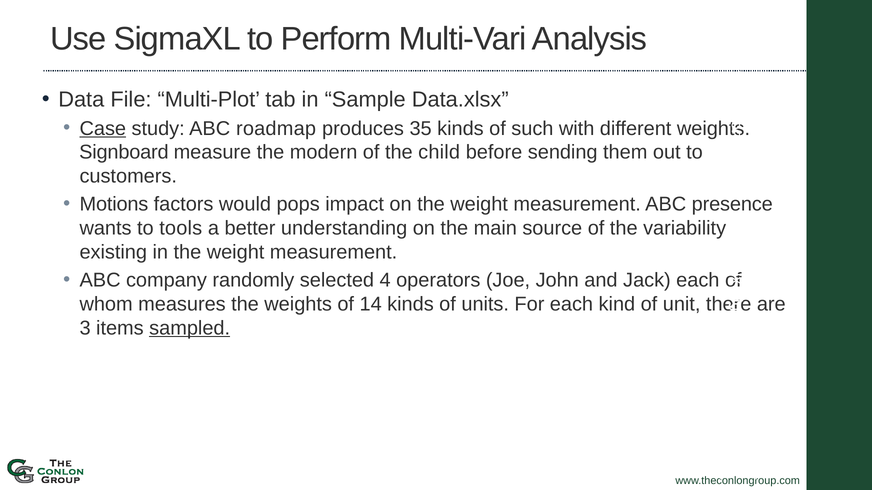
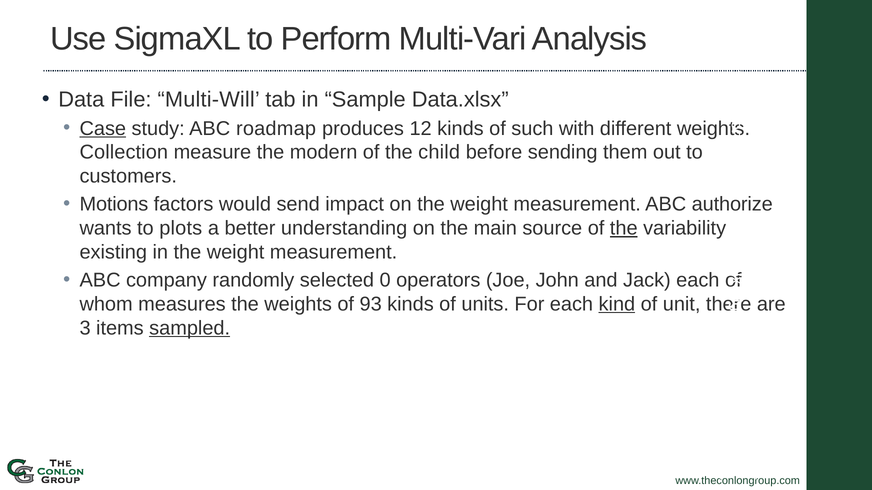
Multi-Plot: Multi-Plot -> Multi-Will
35: 35 -> 12
Signboard: Signboard -> Collection
pops: pops -> send
presence: presence -> authorize
tools: tools -> plots
the at (624, 228) underline: none -> present
4: 4 -> 0
14: 14 -> 93
kind underline: none -> present
